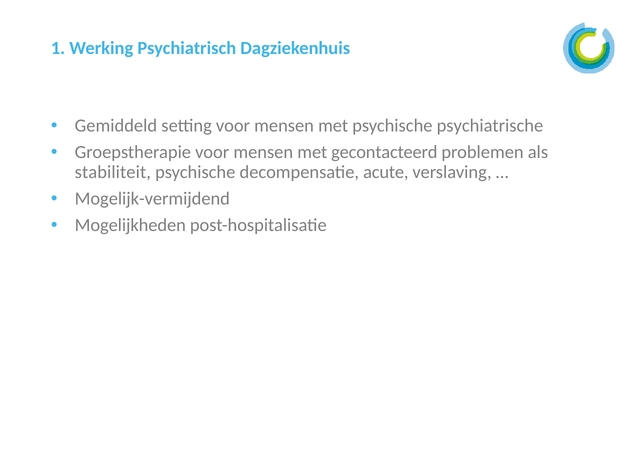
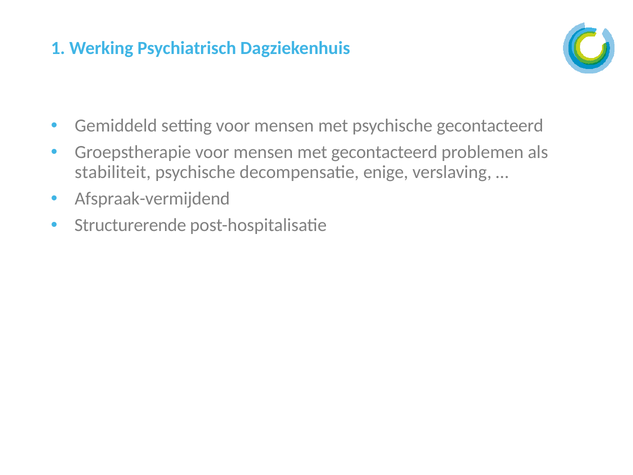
psychische psychiatrische: psychiatrische -> gecontacteerd
acute: acute -> enige
Mogelijk-vermijdend: Mogelijk-vermijdend -> Afspraak-vermijdend
Mogelijkheden: Mogelijkheden -> Structurerende
